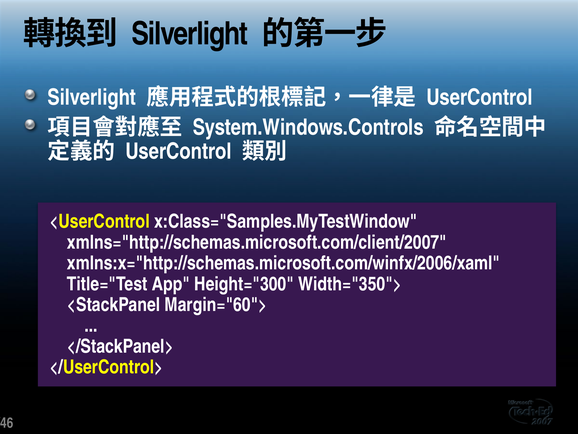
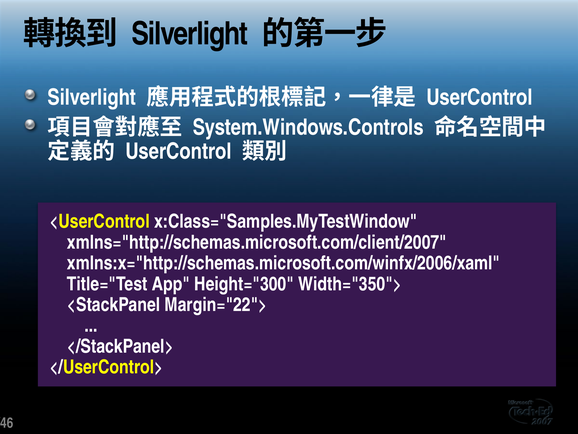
Margin="60">: Margin="60"> -> Margin="22">
